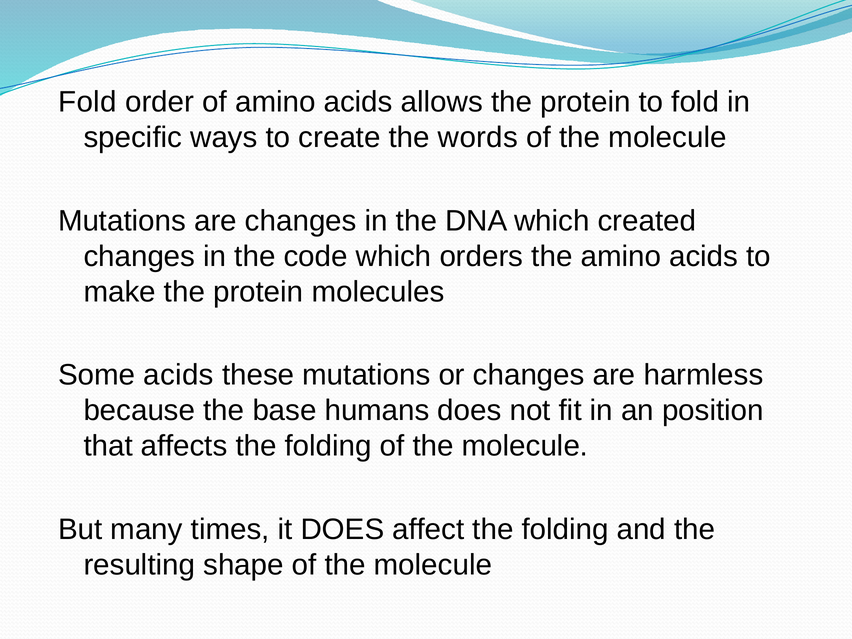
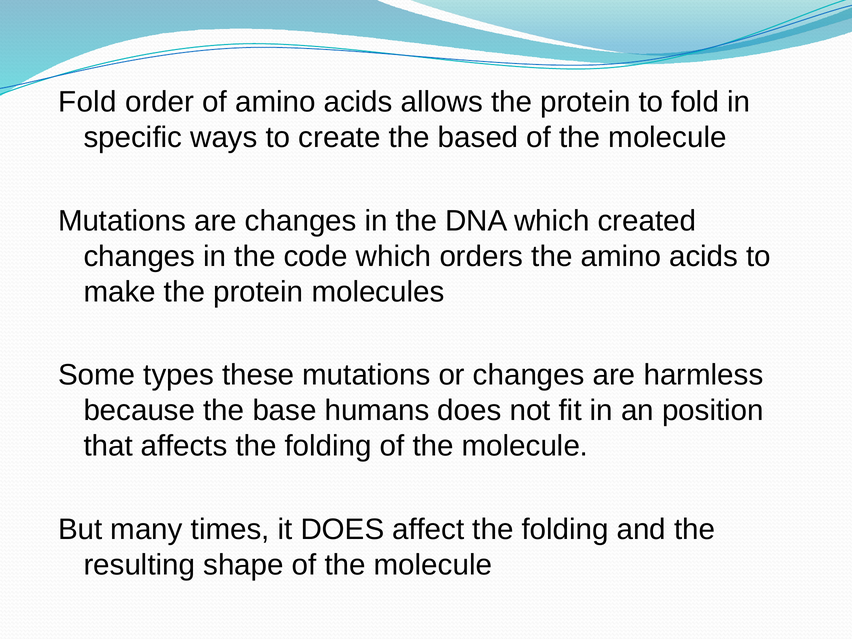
words: words -> based
Some acids: acids -> types
